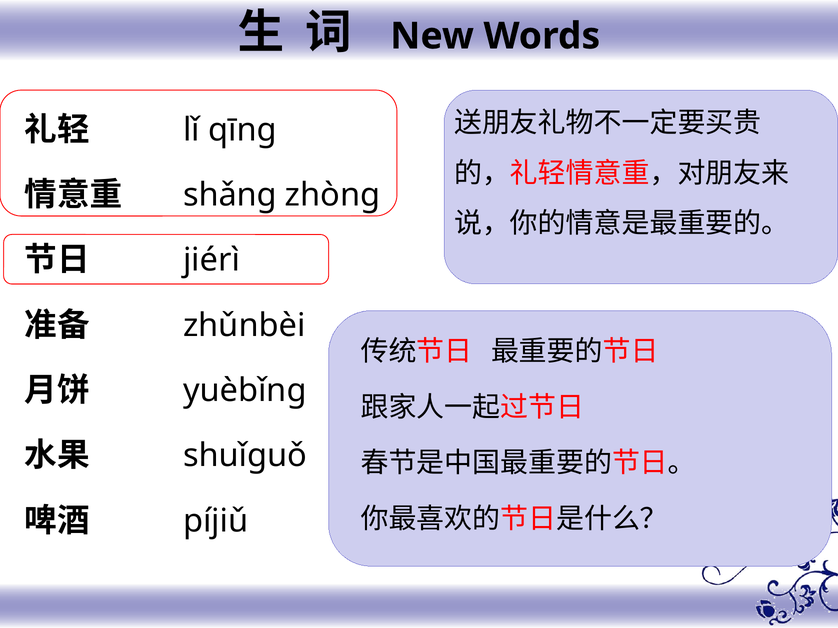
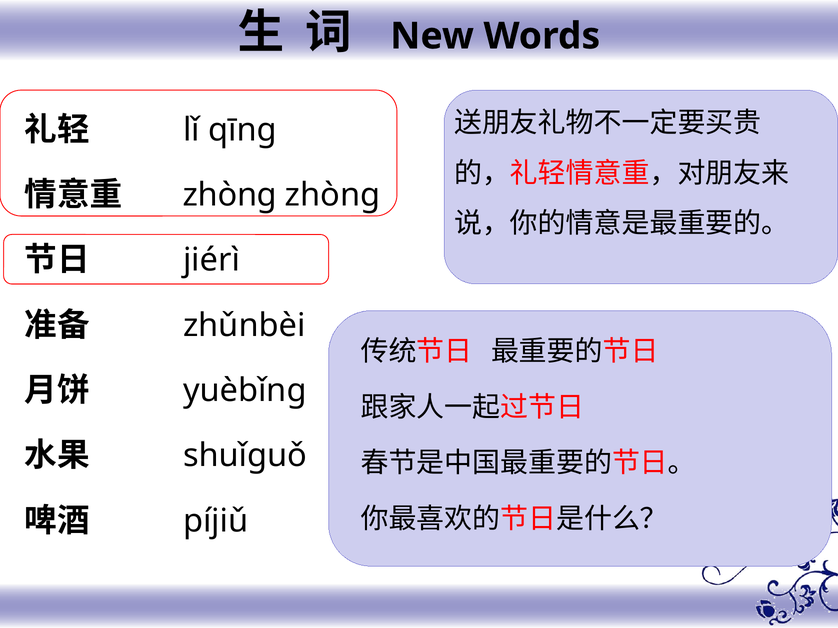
shǎng at (230, 195): shǎng -> zhòng
